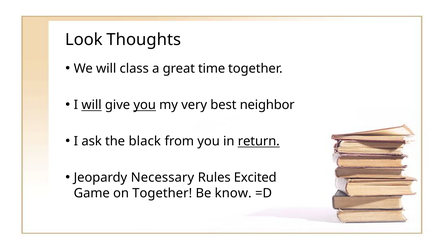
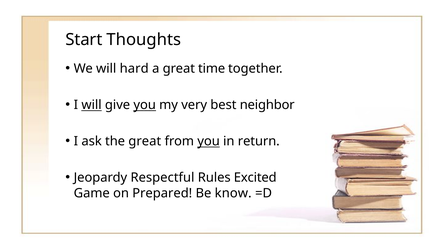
Look: Look -> Start
class: class -> hard
the black: black -> great
you at (209, 141) underline: none -> present
return underline: present -> none
Necessary: Necessary -> Respectful
on Together: Together -> Prepared
